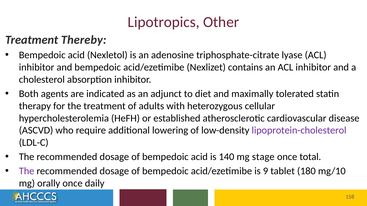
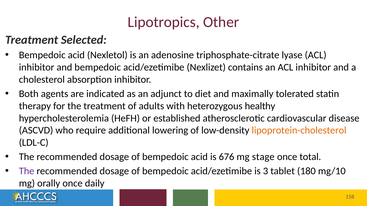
Thereby: Thereby -> Selected
cellular: cellular -> healthy
lipoprotein-cholesterol colour: purple -> orange
140: 140 -> 676
9: 9 -> 3
